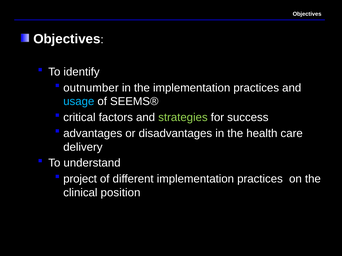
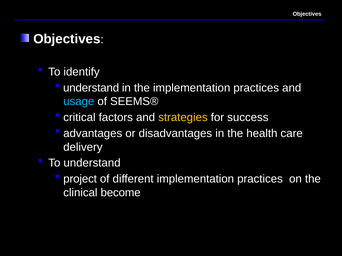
outnumber at (91, 88): outnumber -> understand
strategies colour: light green -> yellow
position: position -> become
